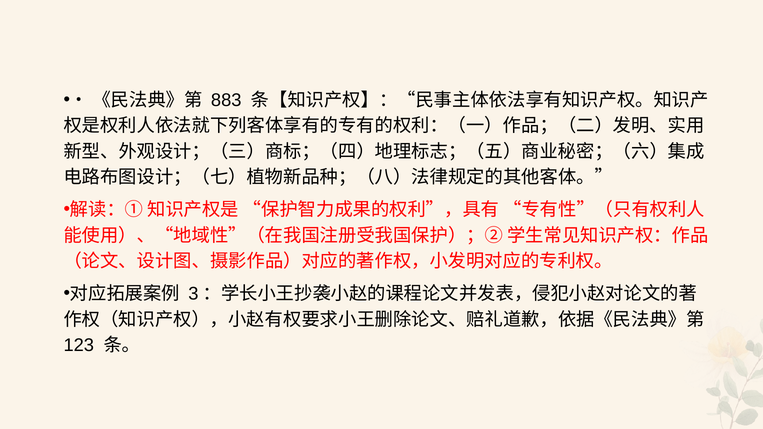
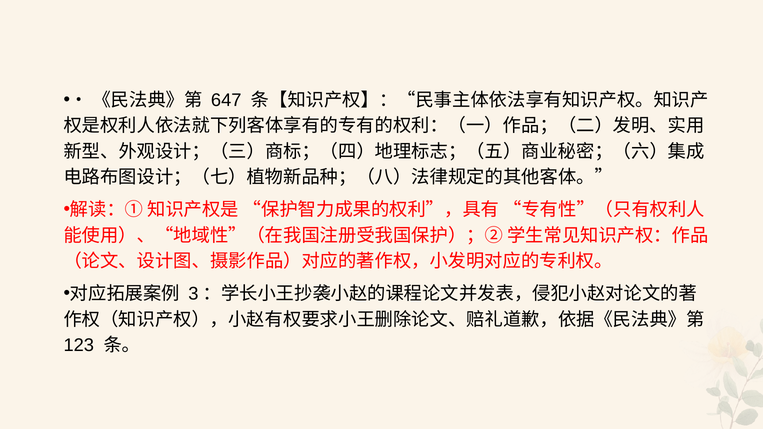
883: 883 -> 647
